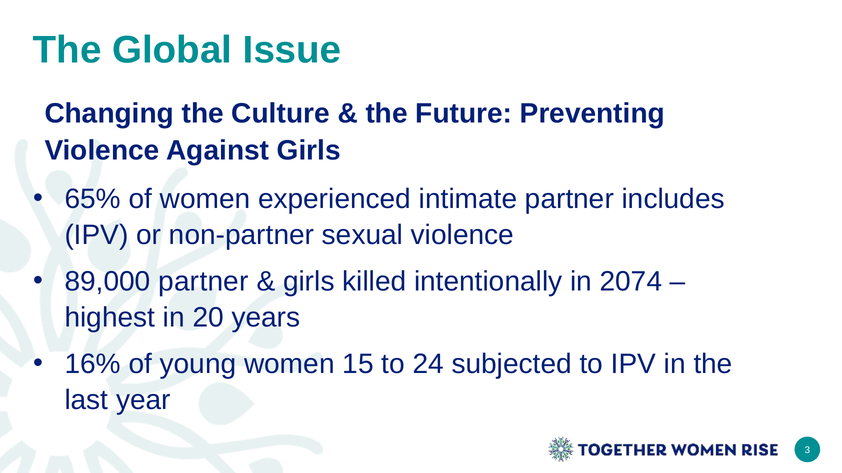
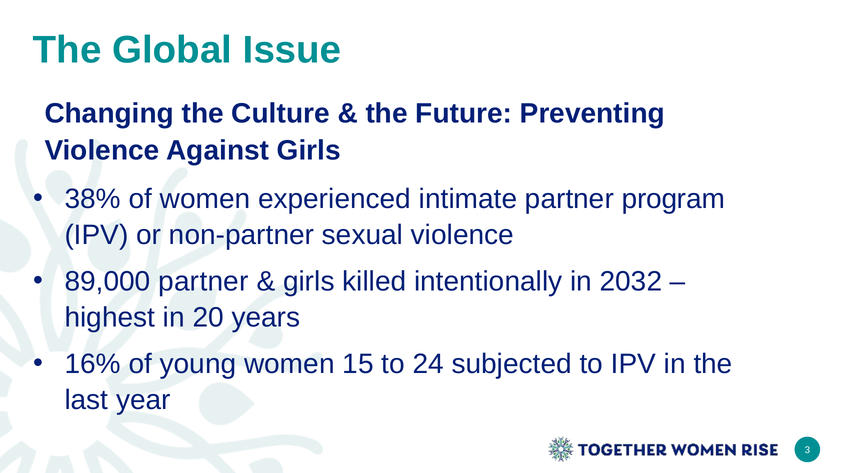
65%: 65% -> 38%
includes: includes -> program
2074: 2074 -> 2032
